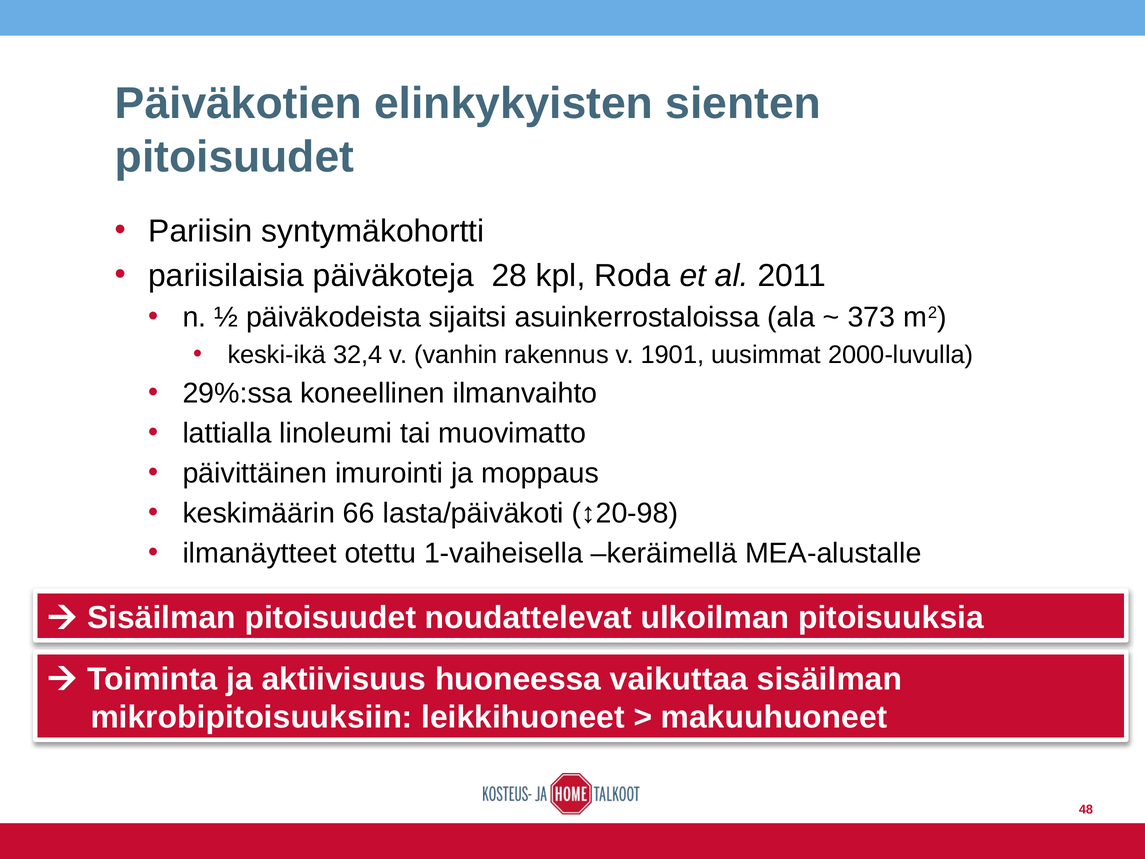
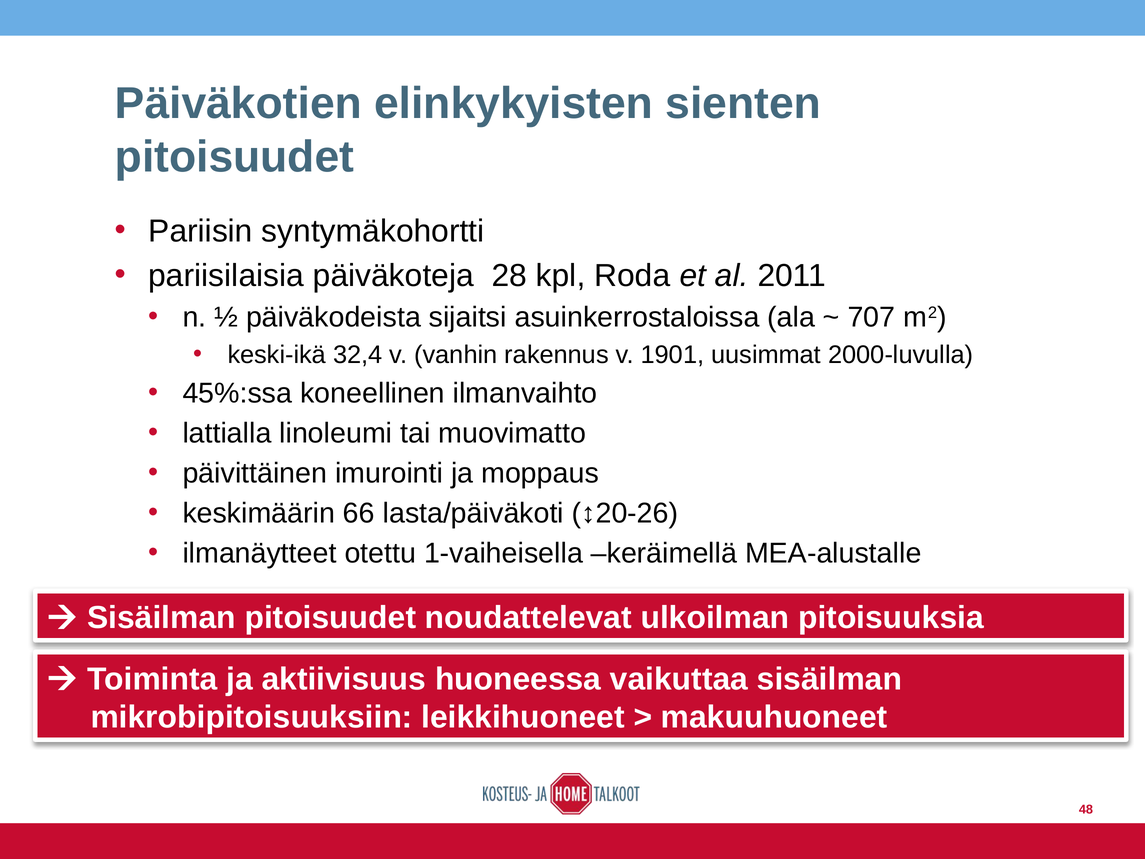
373: 373 -> 707
29%:ssa: 29%:ssa -> 45%:ssa
↕20-98: ↕20-98 -> ↕20-26
